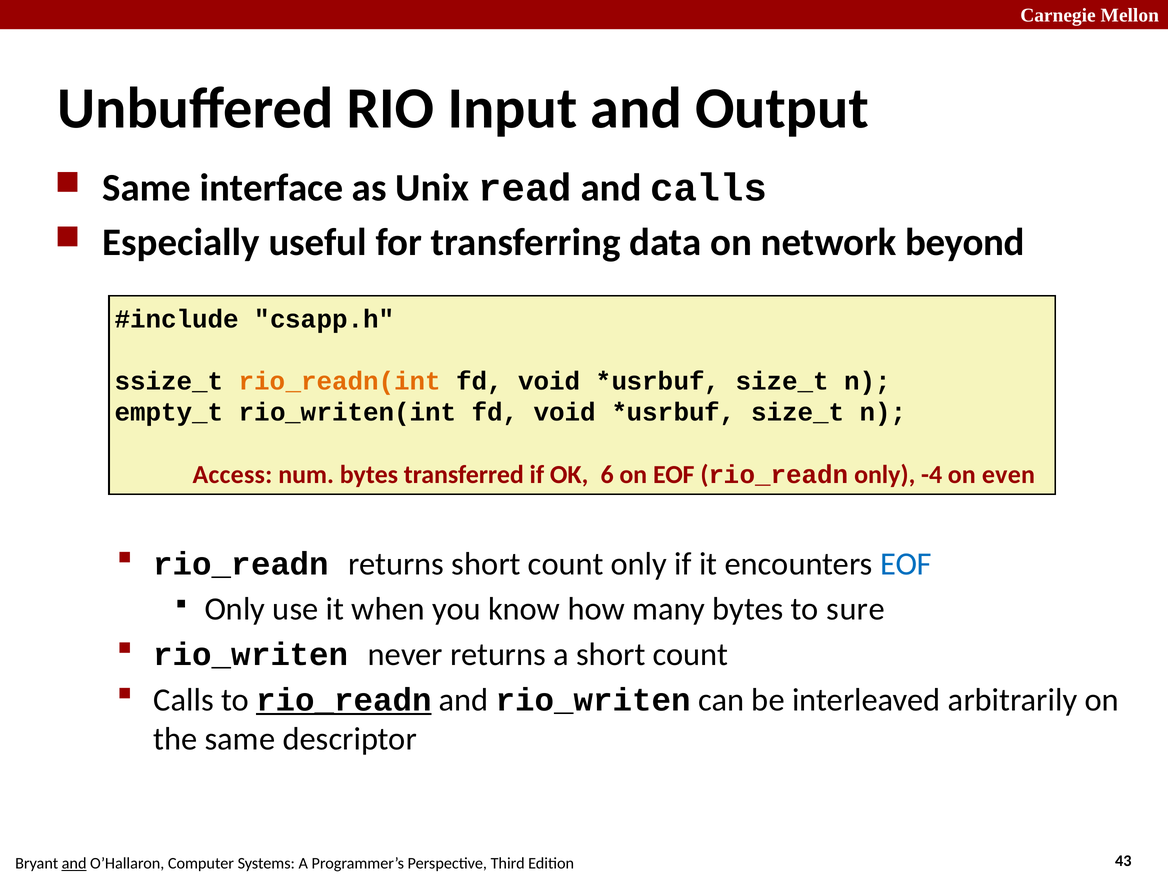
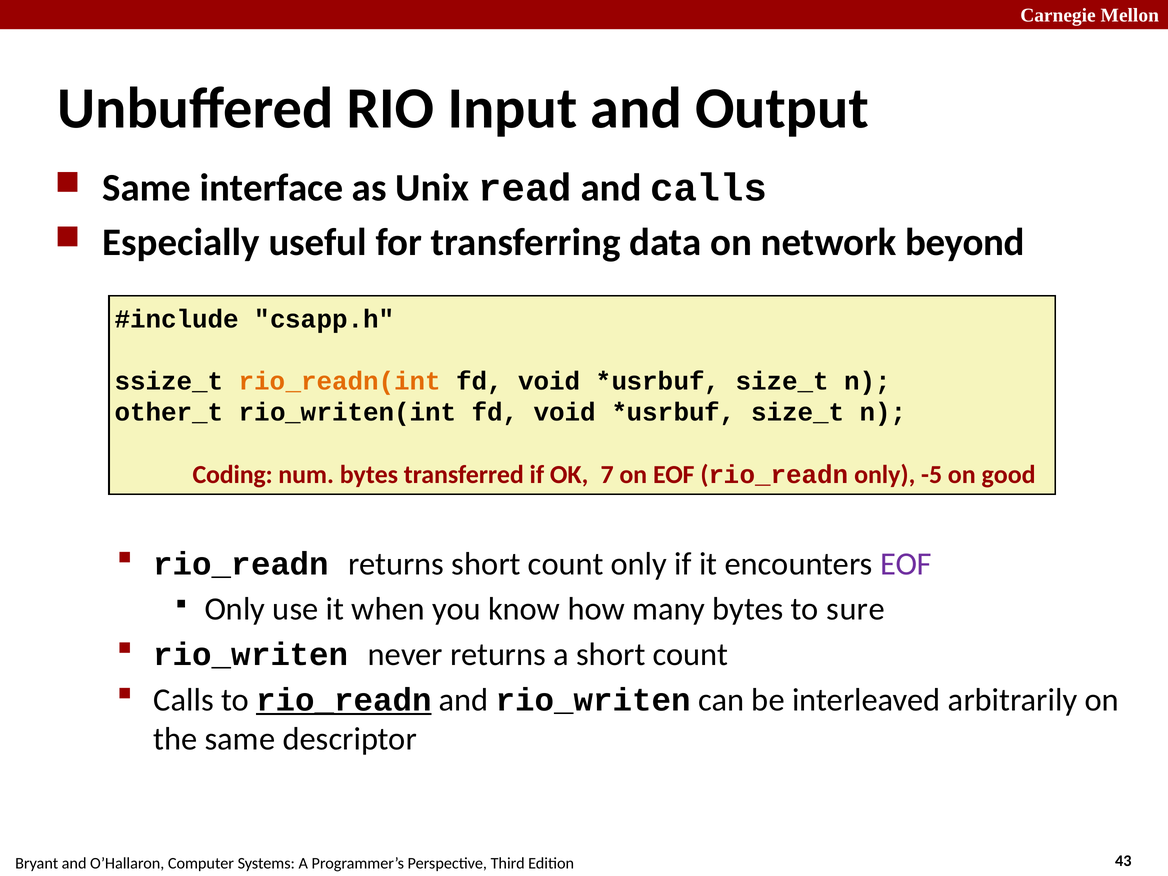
empty_t: empty_t -> other_t
Access: Access -> Coding
6: 6 -> 7
-4: -4 -> -5
even: even -> good
EOF at (906, 564) colour: blue -> purple
and at (74, 863) underline: present -> none
